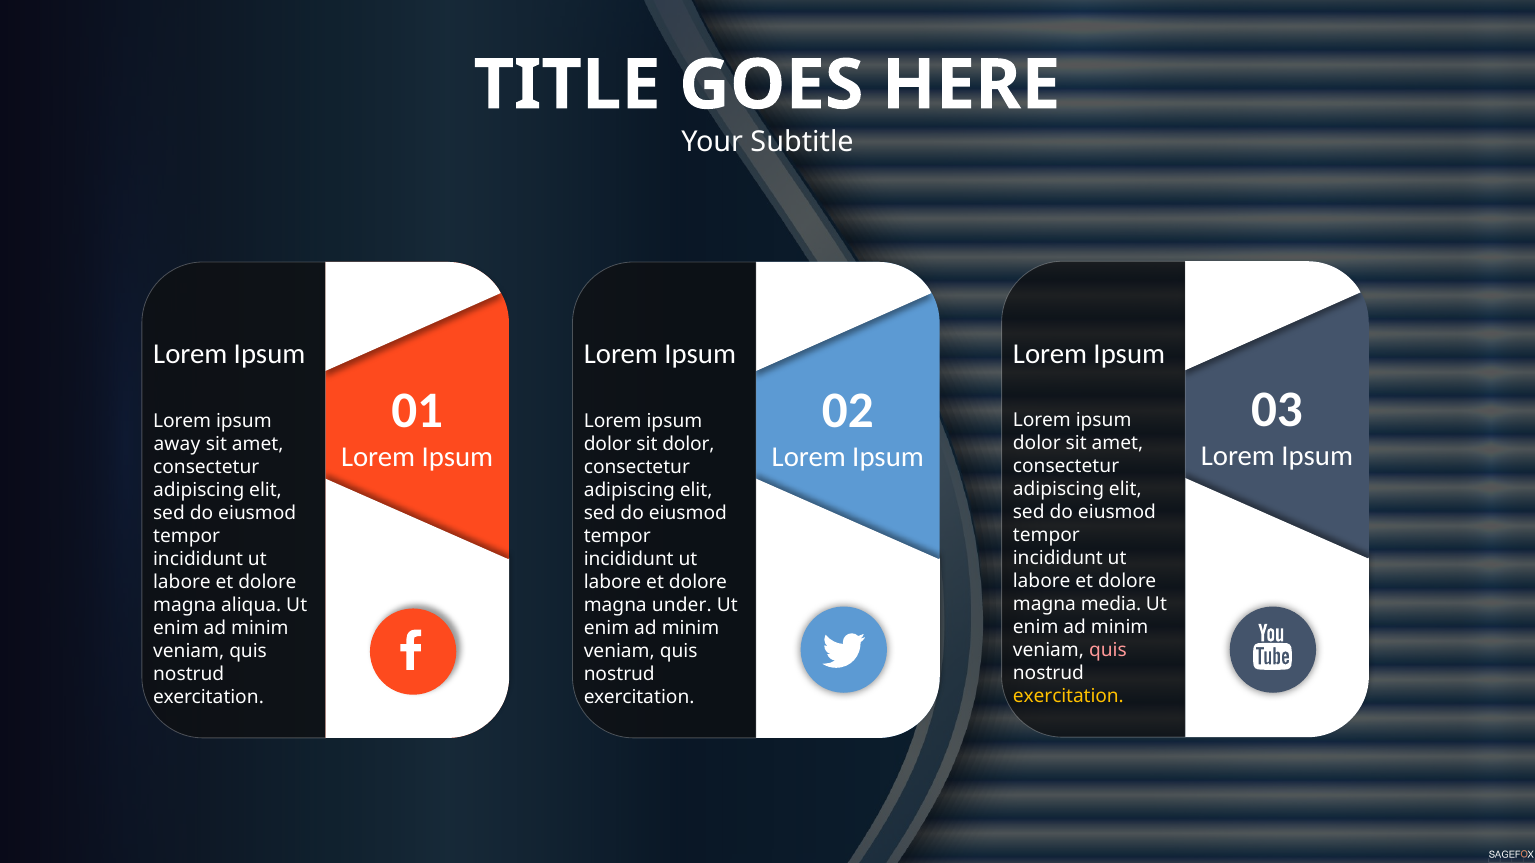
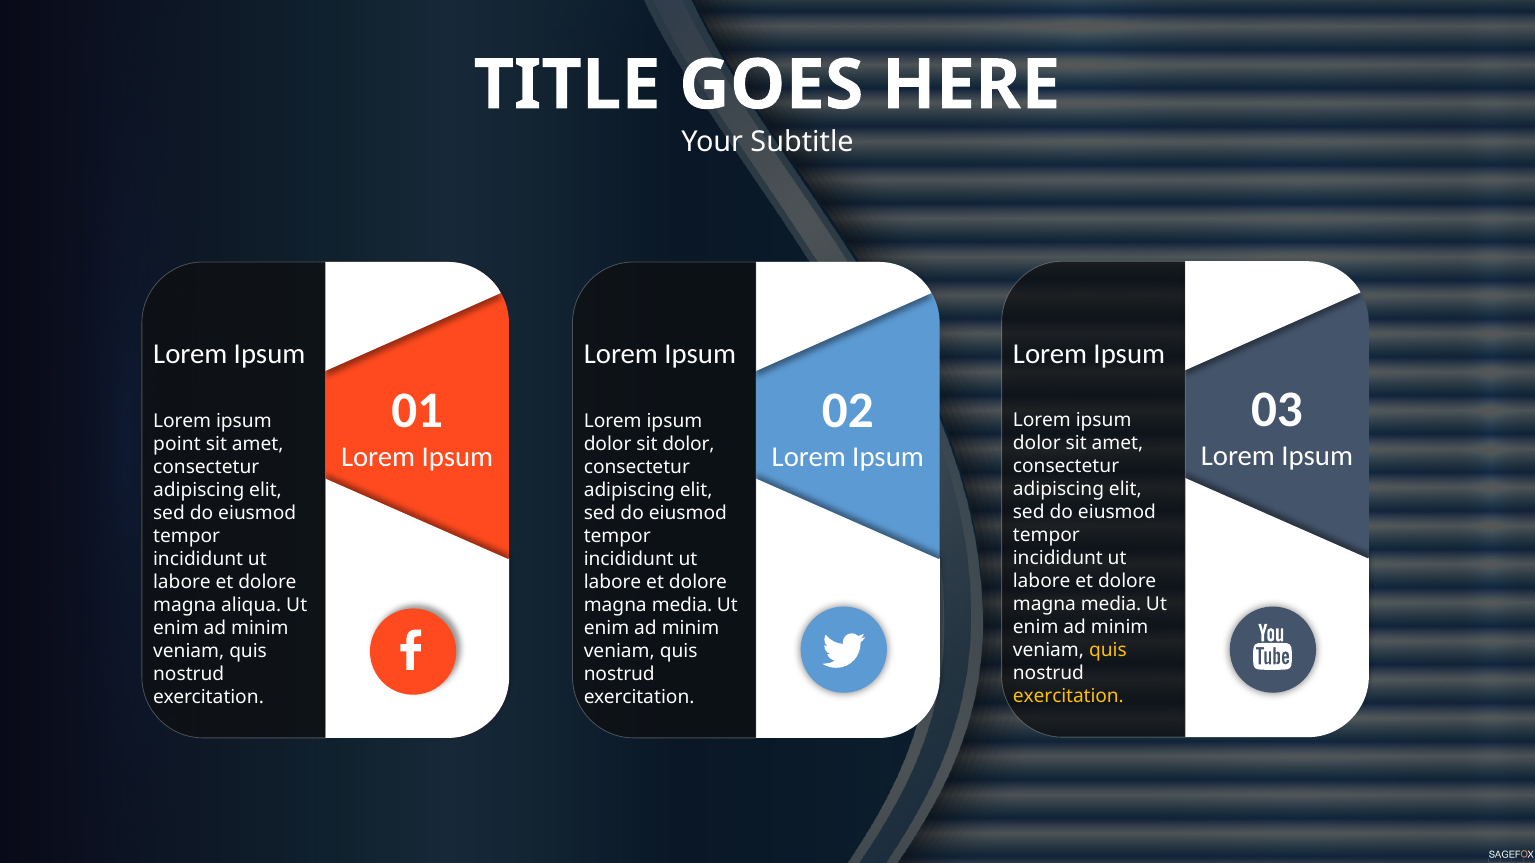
away: away -> point
under at (682, 605): under -> media
quis at (1108, 651) colour: pink -> yellow
